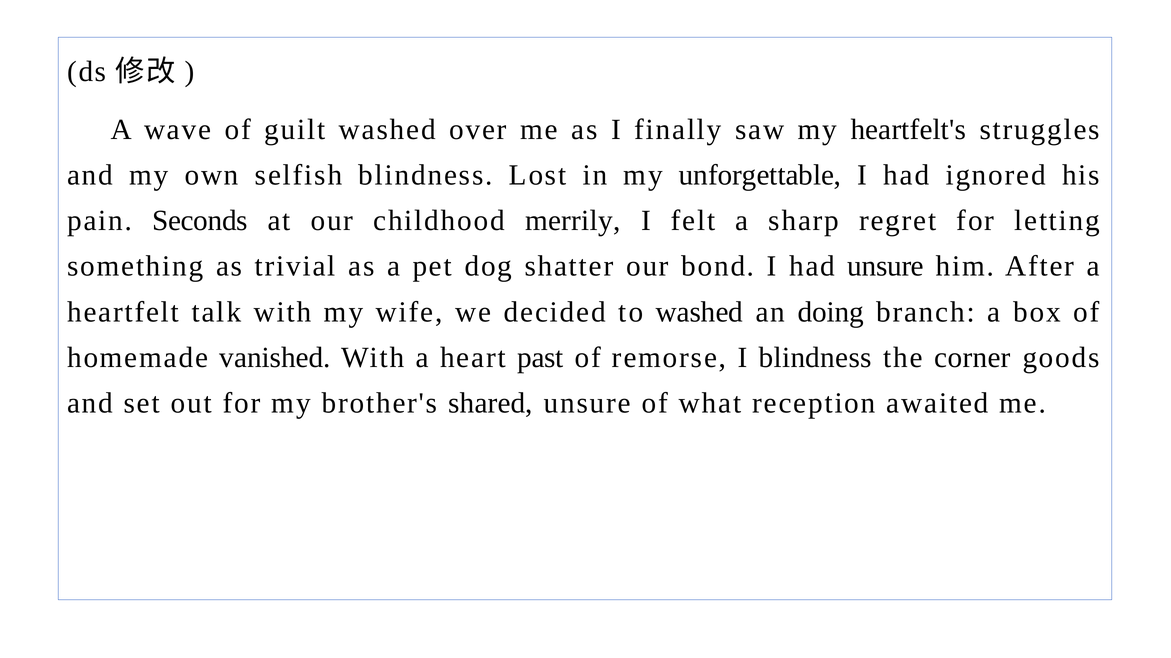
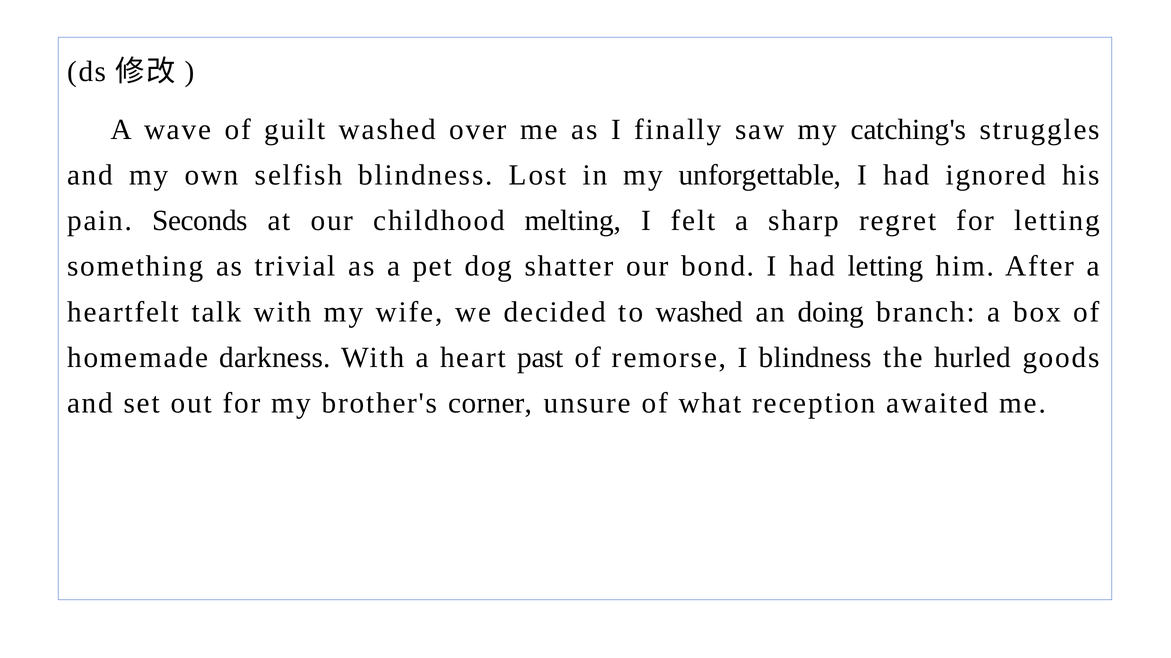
heartfelt's: heartfelt's -> catching's
merrily: merrily -> melting
had unsure: unsure -> letting
vanished: vanished -> darkness
corner: corner -> hurled
shared: shared -> corner
